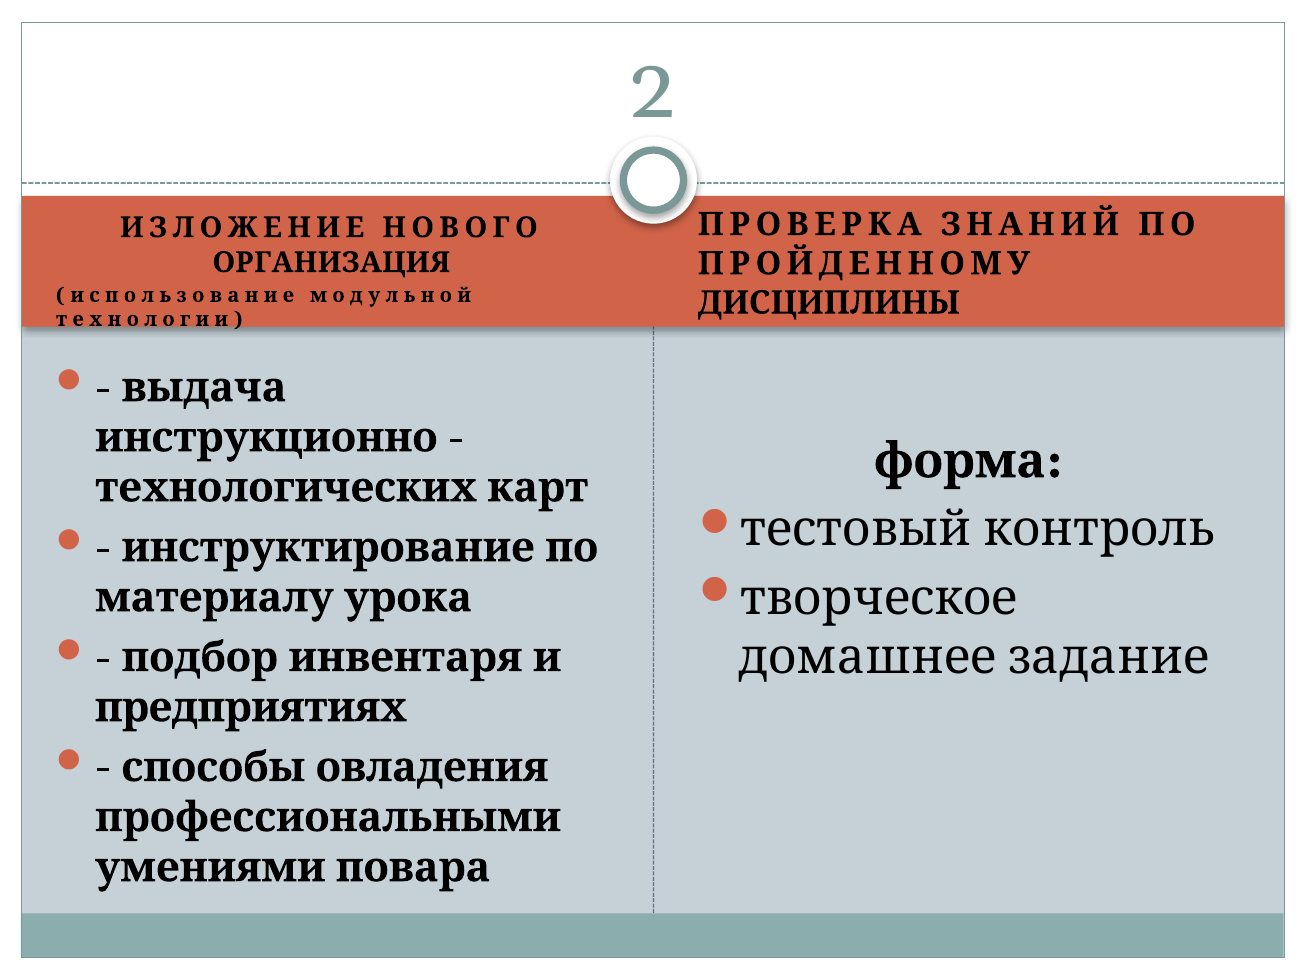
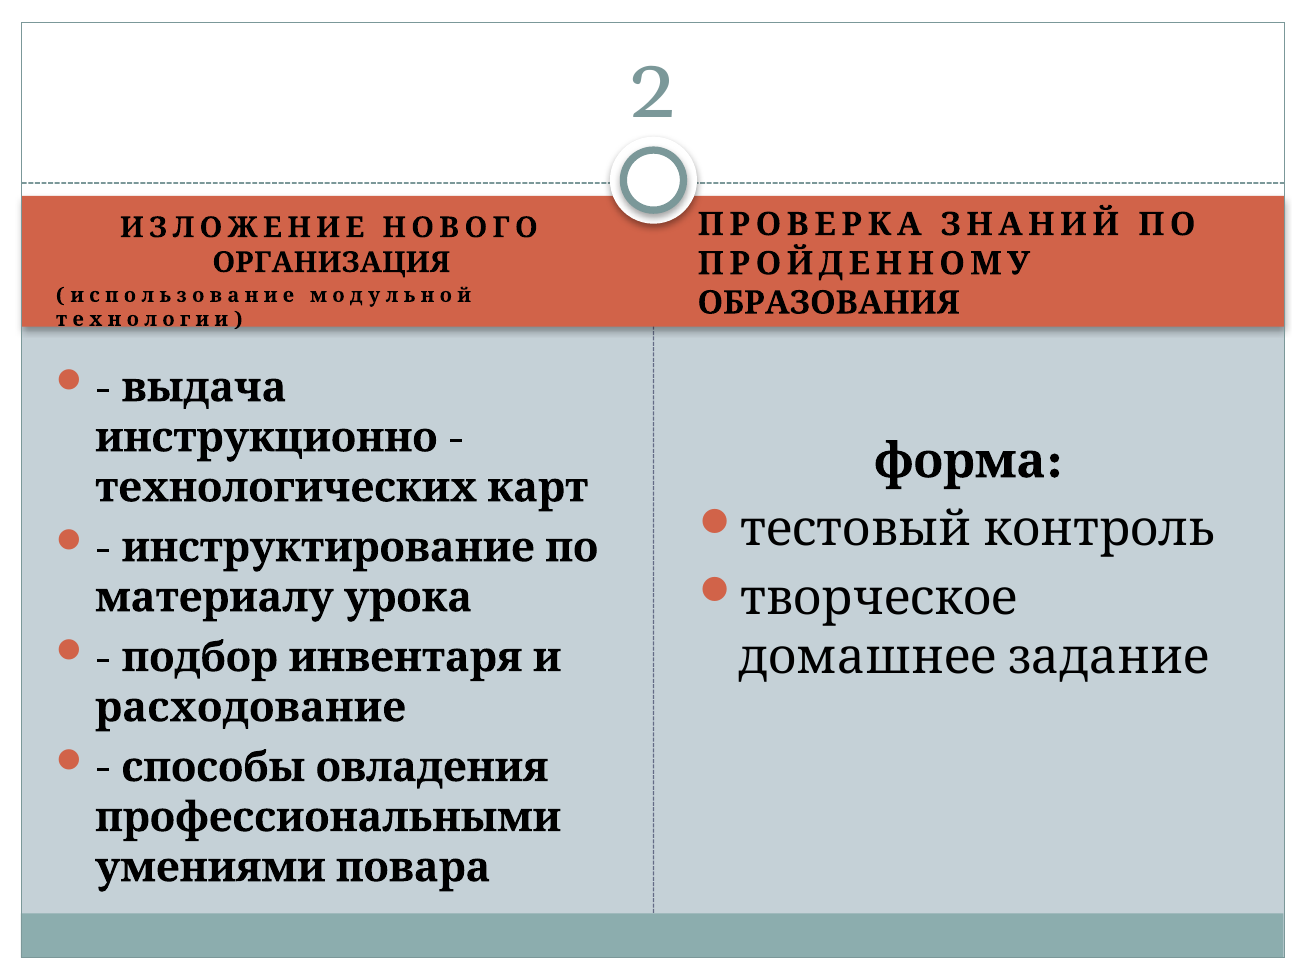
ДИСЦИПЛИНЫ: ДИСЦИПЛИНЫ -> ОБРАЗОВАНИЯ
предприятиях: предприятиях -> расходование
